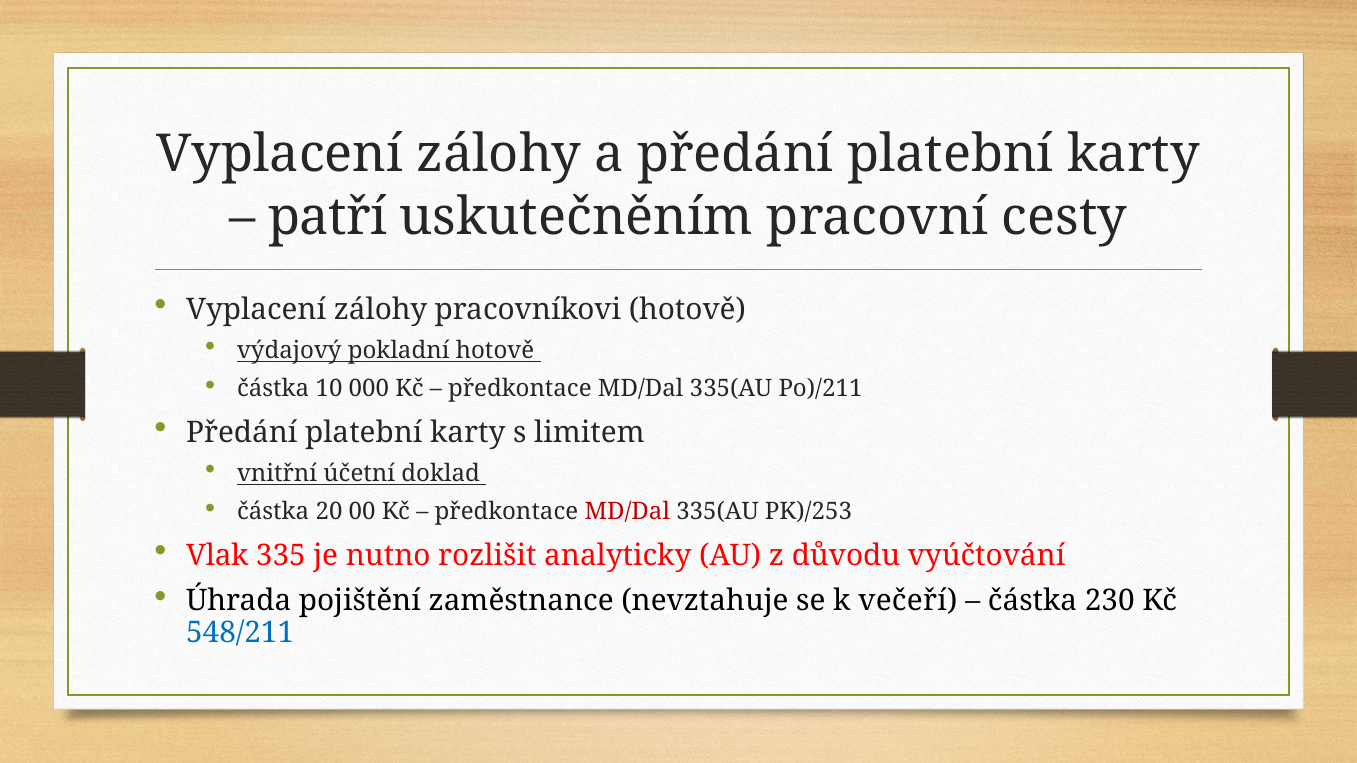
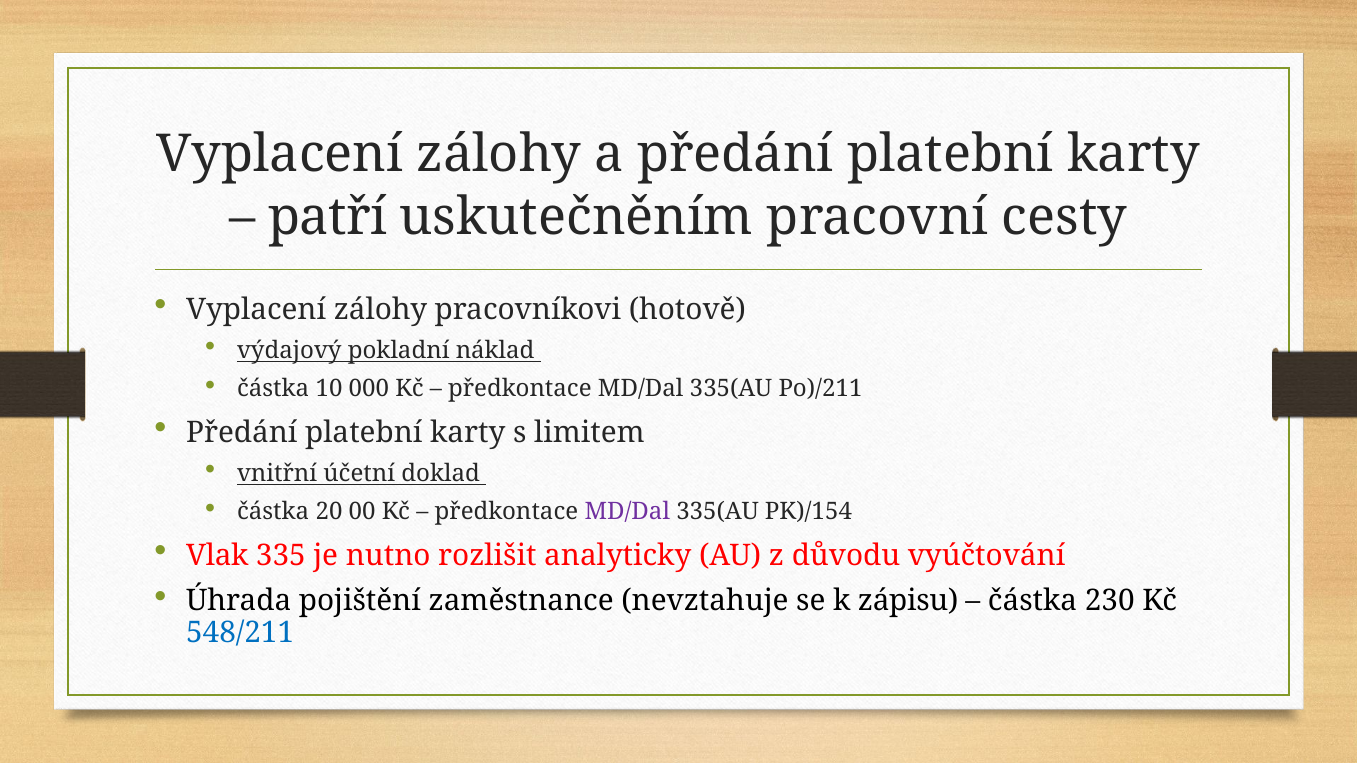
pokladní hotově: hotově -> náklad
MD/Dal at (627, 512) colour: red -> purple
PK)/253: PK)/253 -> PK)/154
večeří: večeří -> zápisu
